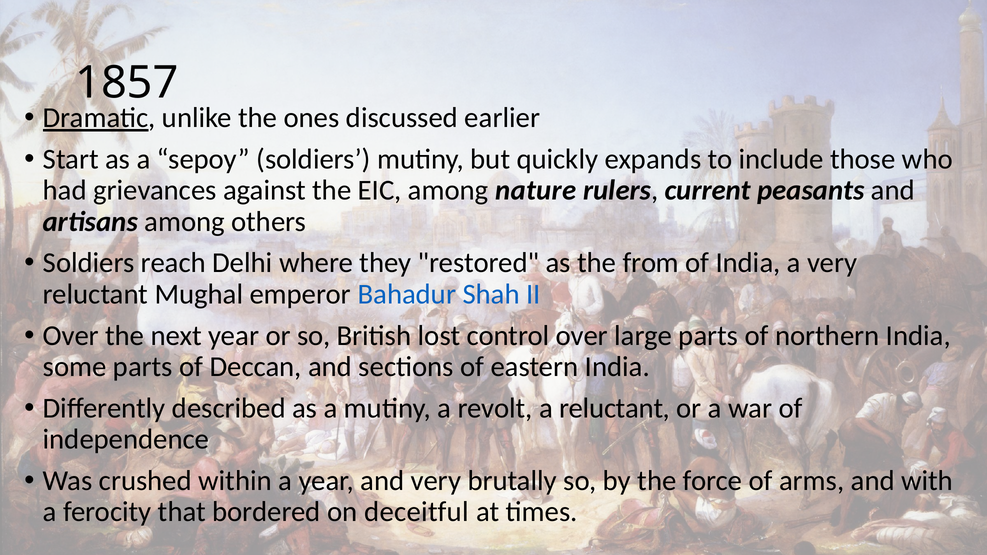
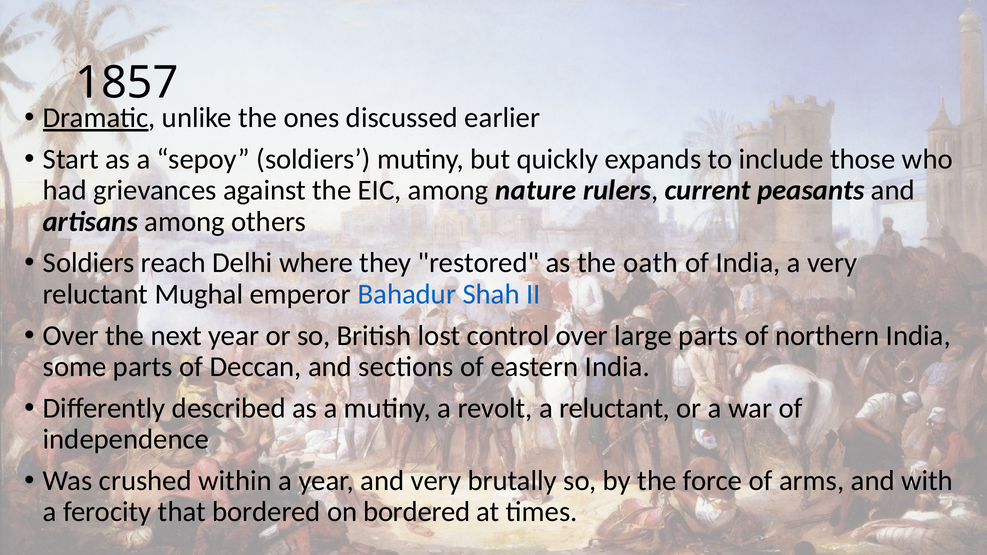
from: from -> oath
on deceitful: deceitful -> bordered
